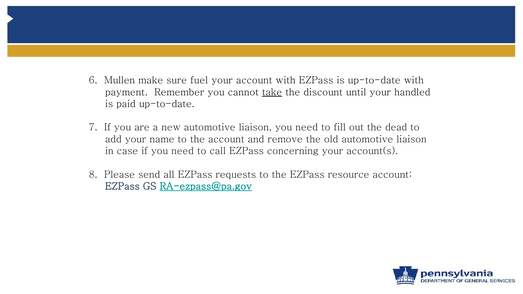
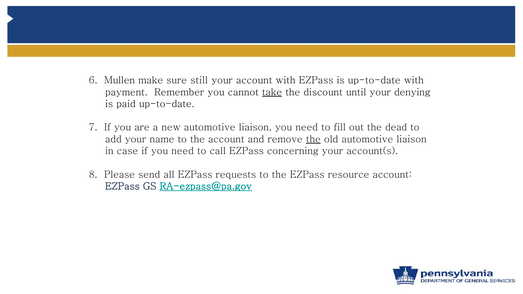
fuel: fuel -> still
handled: handled -> denying
the at (313, 139) underline: none -> present
